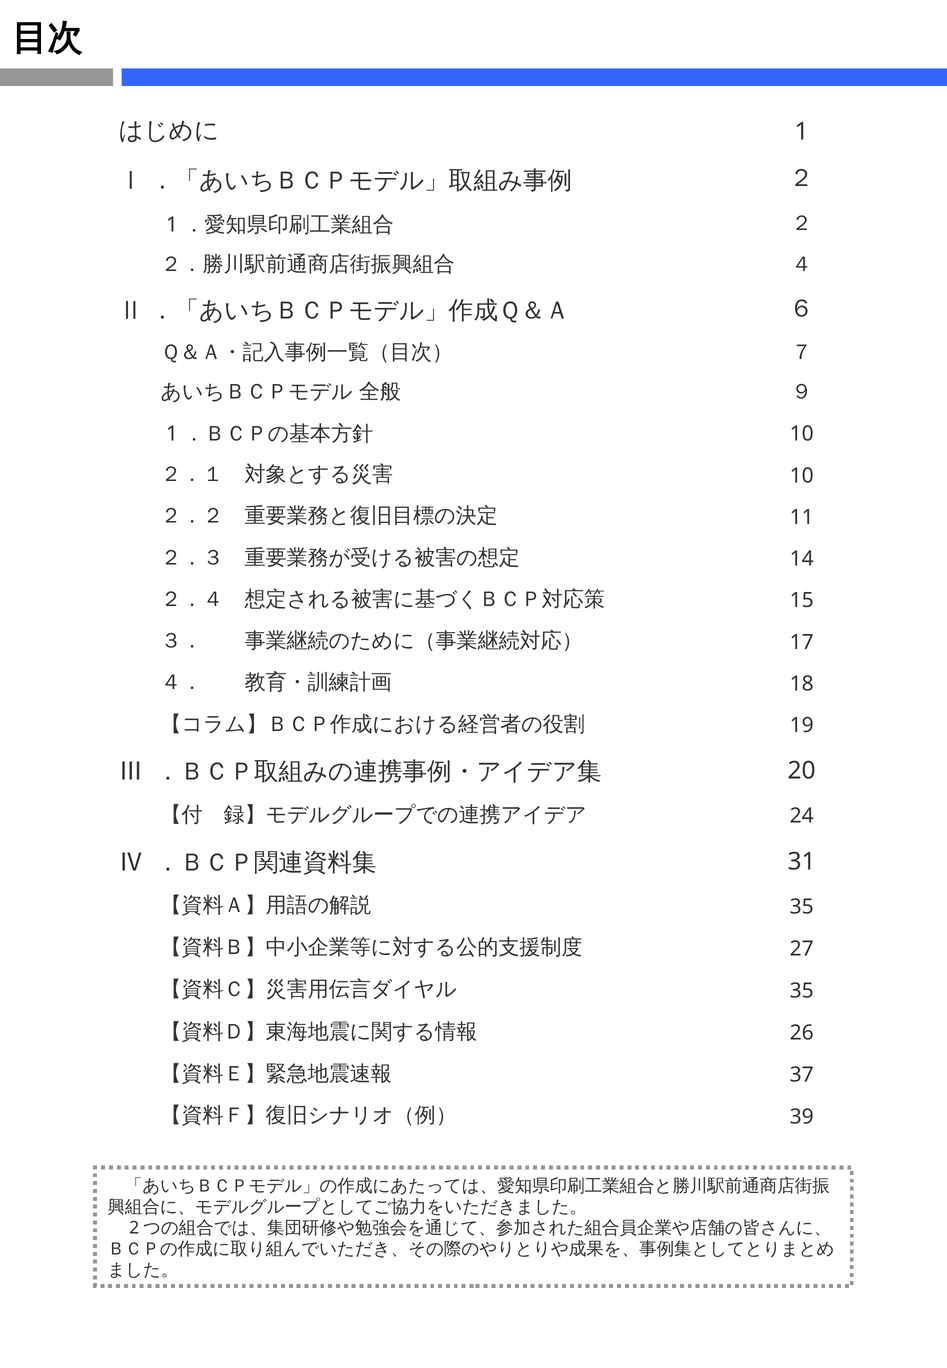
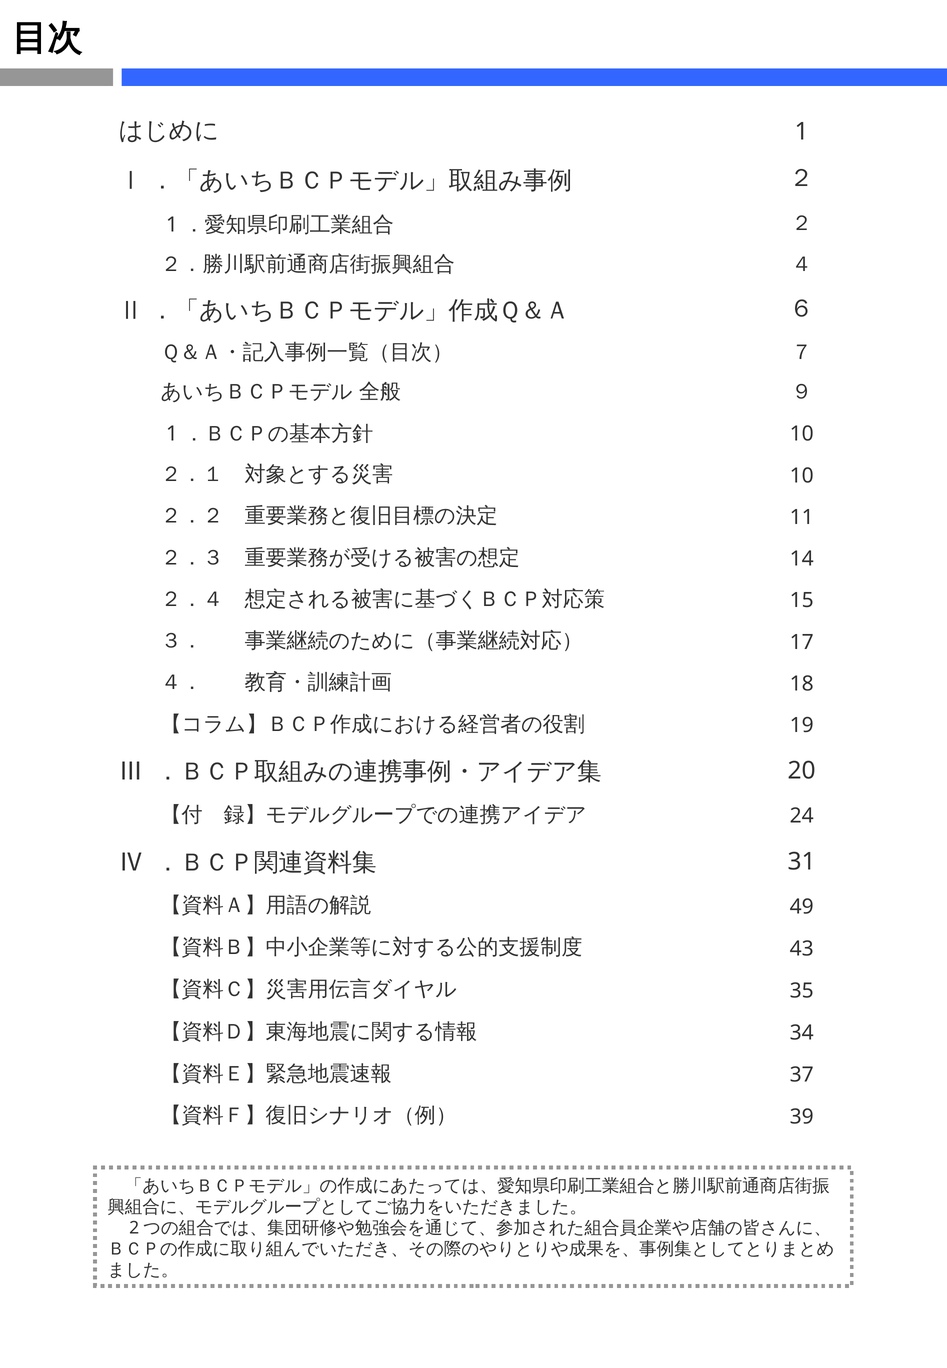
35 at (802, 907): 35 -> 49
27: 27 -> 43
26: 26 -> 34
